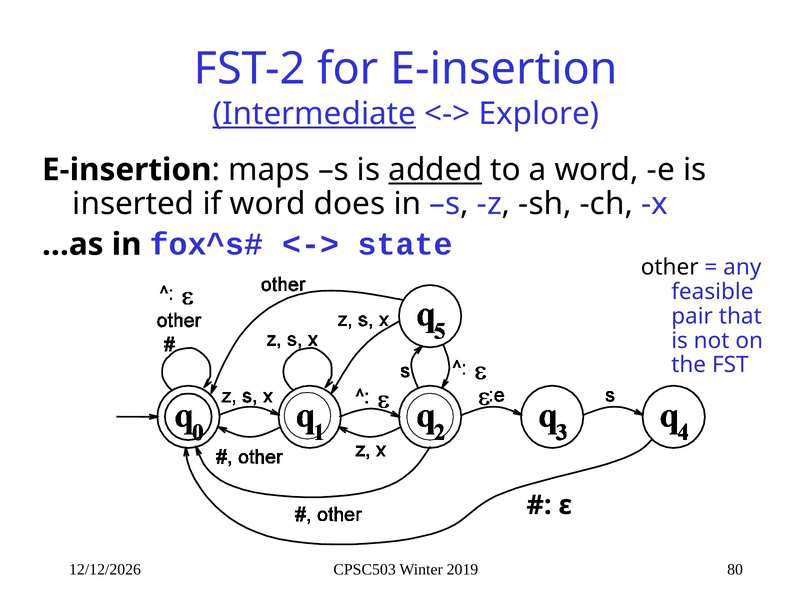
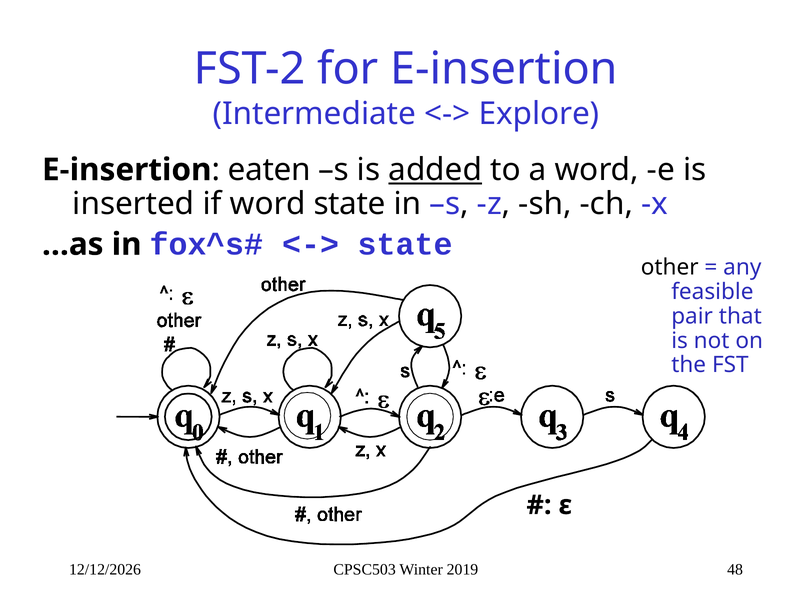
Intermediate underline: present -> none
maps: maps -> eaten
word does: does -> state
80: 80 -> 48
